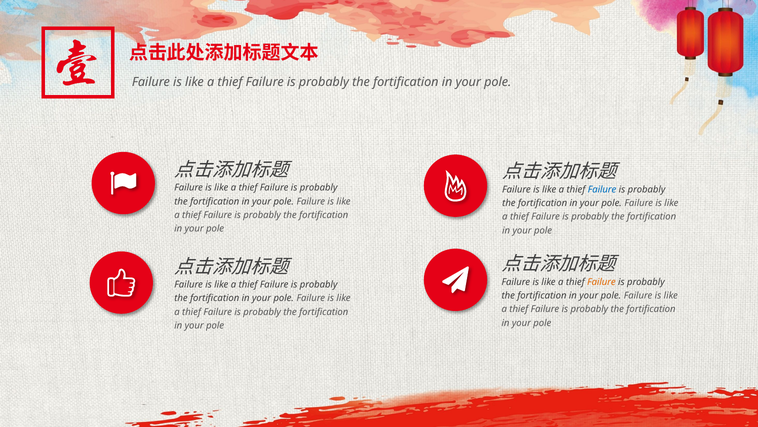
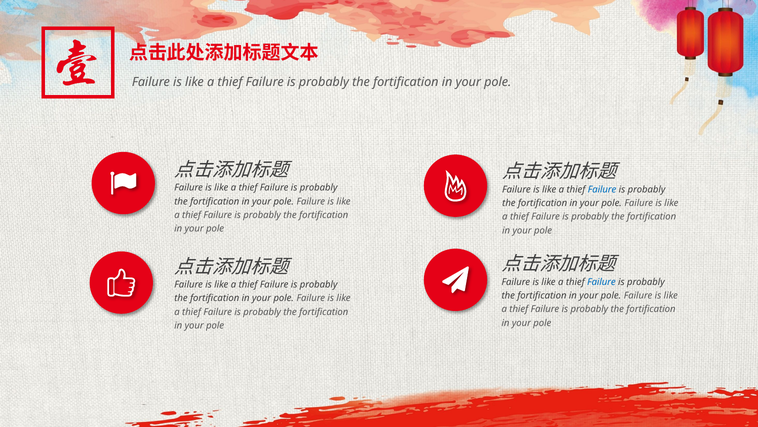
Failure at (601, 282) colour: orange -> blue
